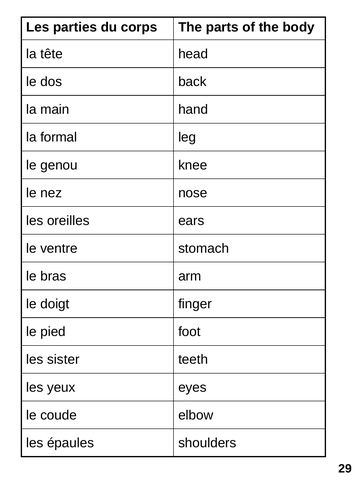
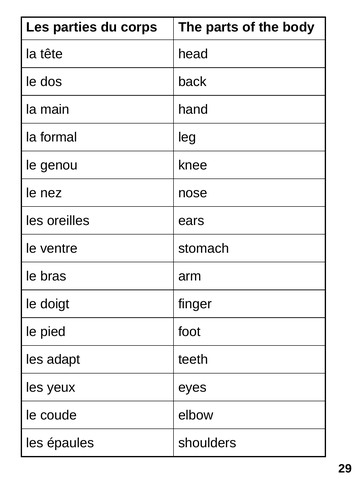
sister: sister -> adapt
